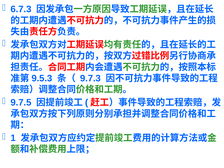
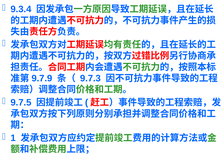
6.7.3: 6.7.3 -> 9.3.4
9.5.3: 9.5.3 -> 9.7.9
